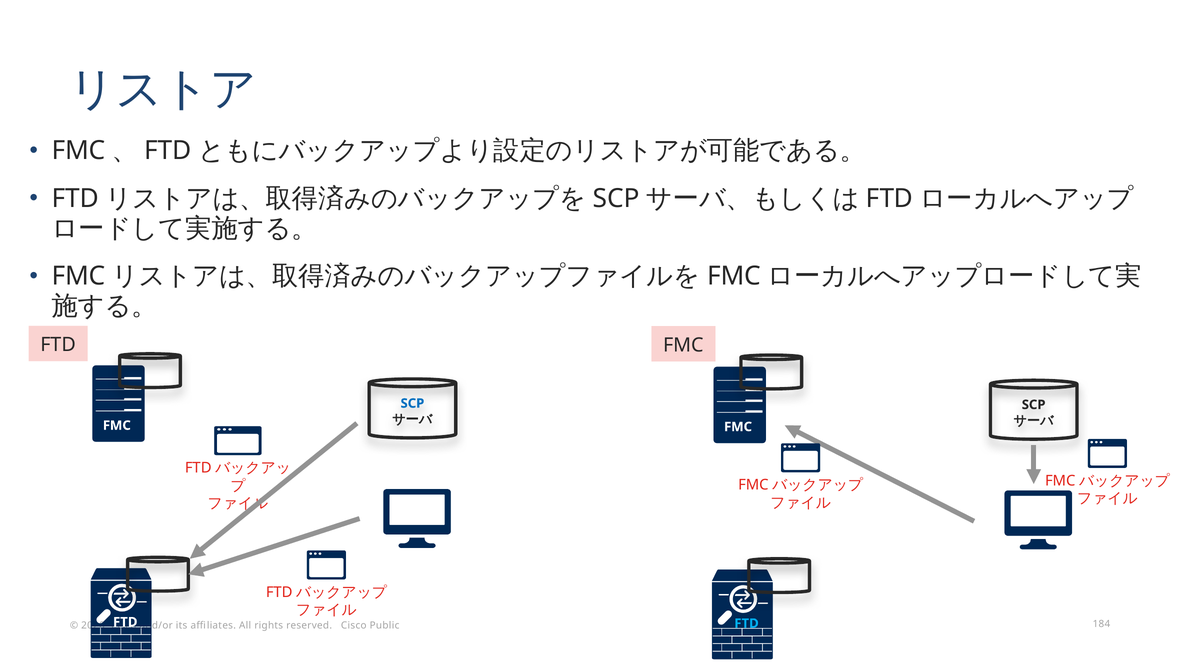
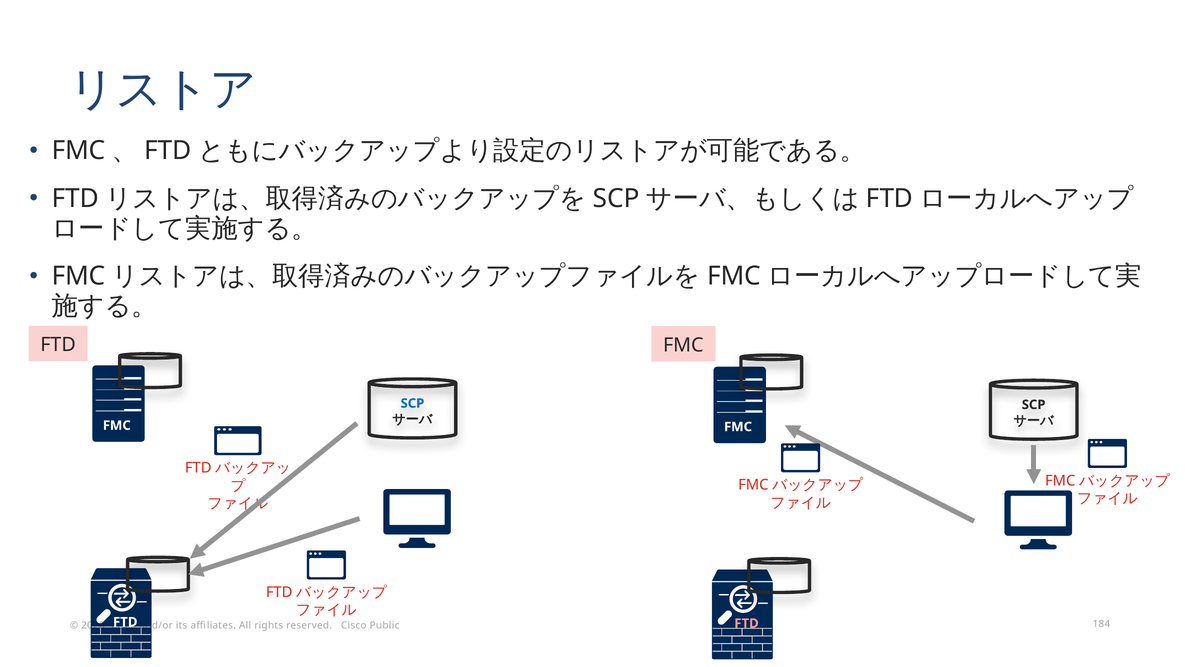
FTD at (747, 623) colour: light blue -> pink
